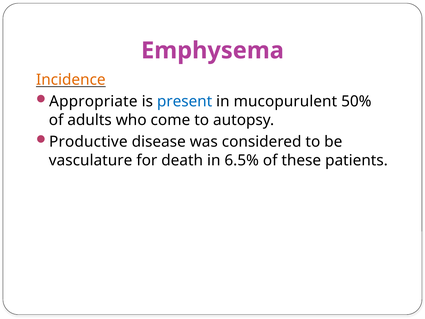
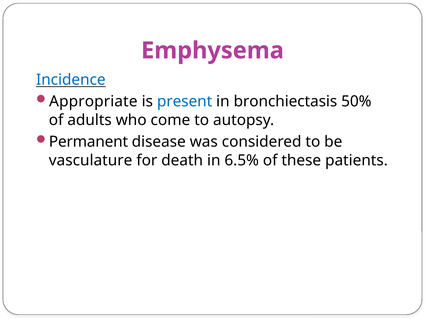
Incidence colour: orange -> blue
mucopurulent: mucopurulent -> bronchiectasis
Productive: Productive -> Permanent
